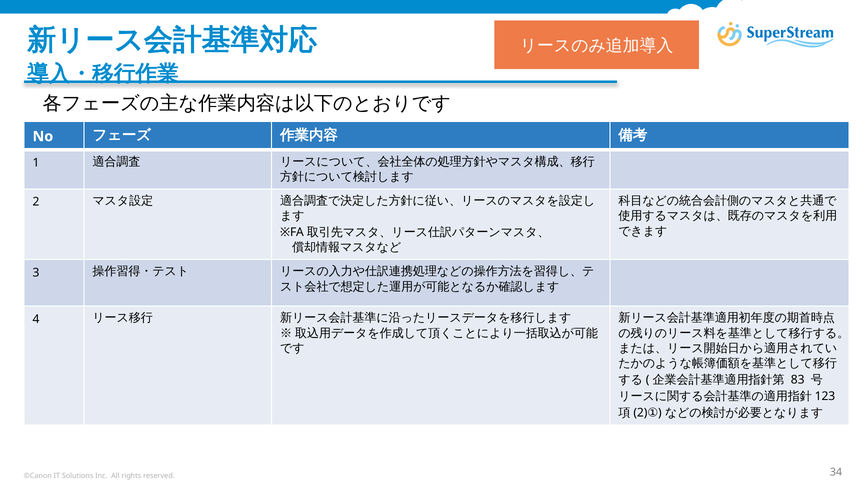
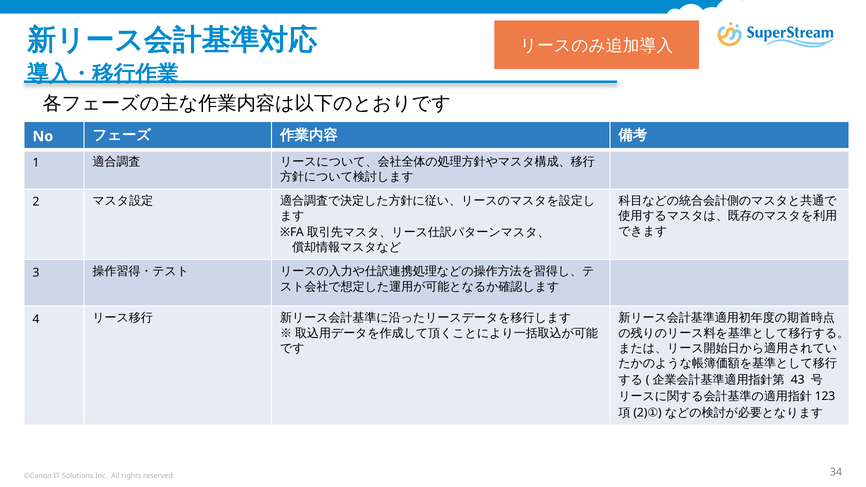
83: 83 -> 43
